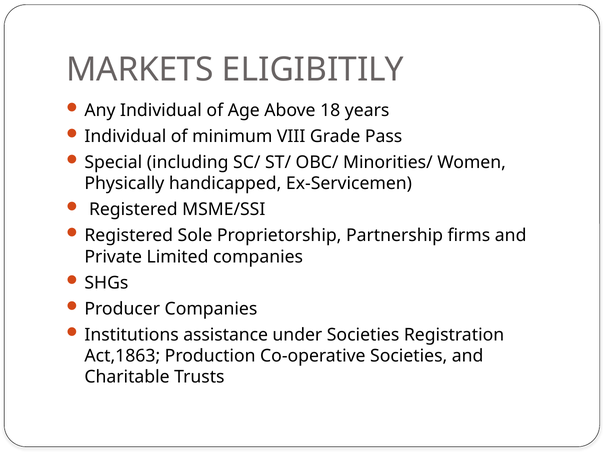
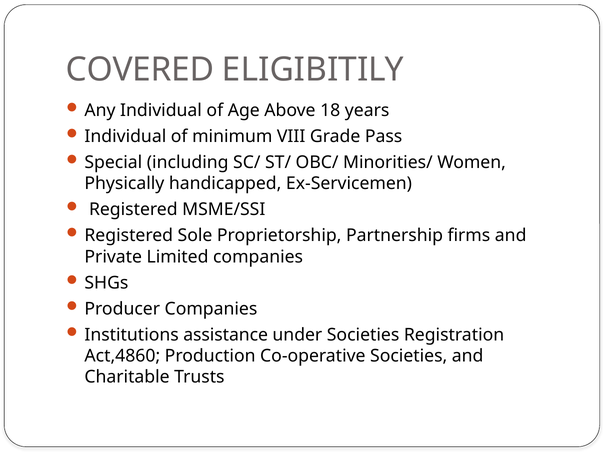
MARKETS: MARKETS -> COVERED
Act,1863: Act,1863 -> Act,4860
